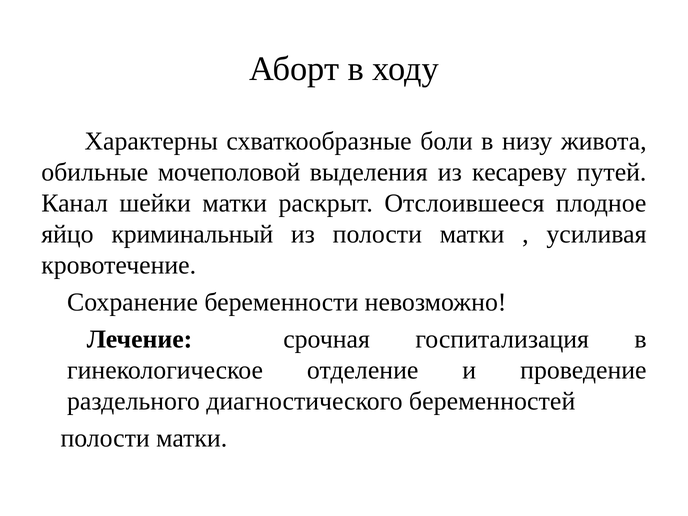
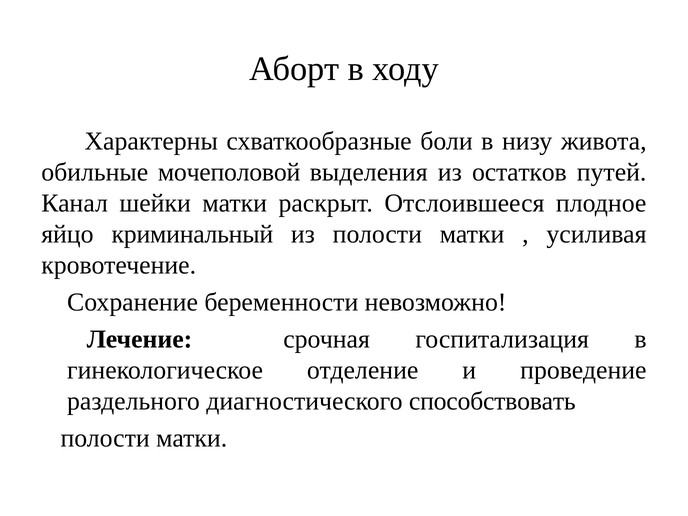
кесареву: кесареву -> остатков
беременностей: беременностей -> способствовать
